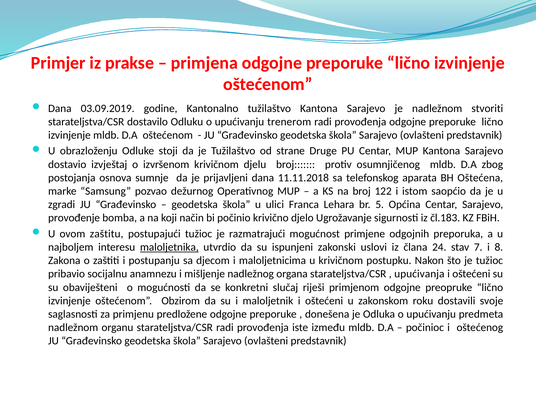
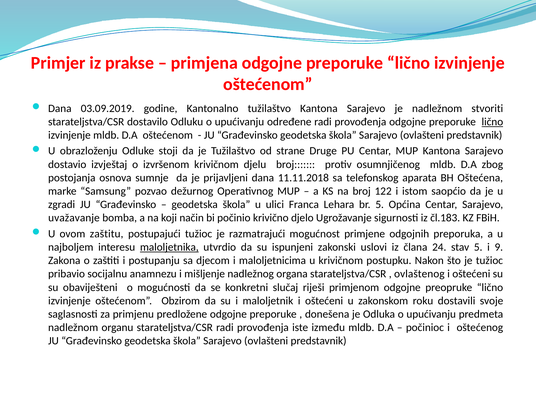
trenerom: trenerom -> određene
lično at (492, 122) underline: none -> present
provođenje: provođenje -> uvažavanje
stav 7: 7 -> 5
8: 8 -> 9
upućivanja: upućivanja -> ovlaštenog
